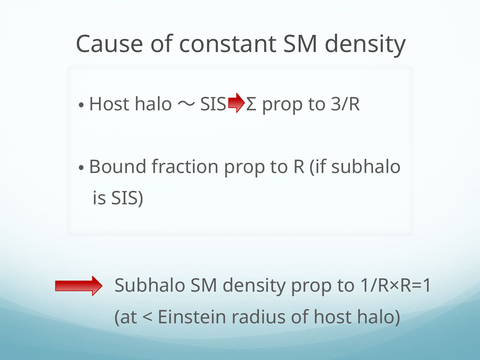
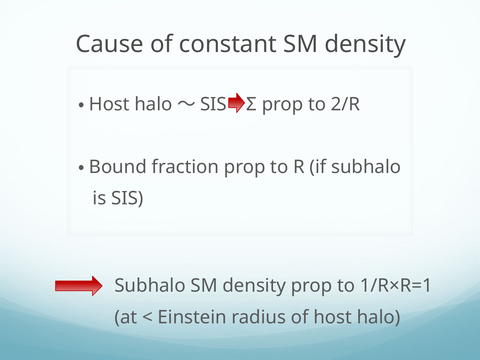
3/R: 3/R -> 2/R
